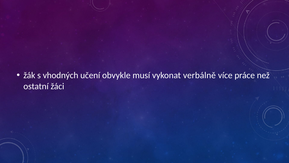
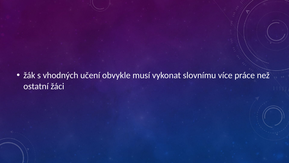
verbálně: verbálně -> slovnímu
